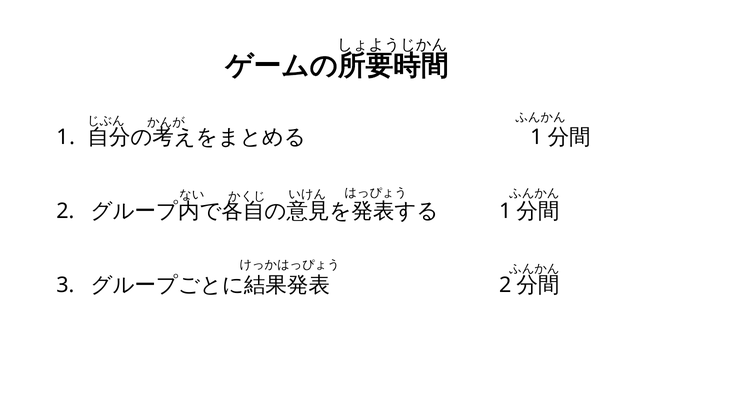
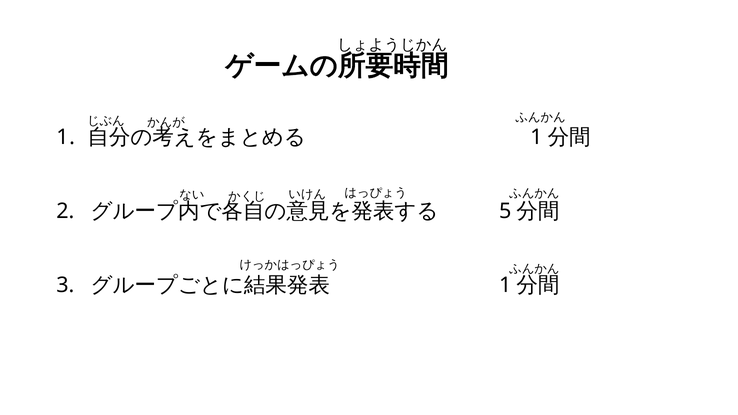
1 at (505, 211): 1 -> 5
2 at (505, 285): 2 -> 1
